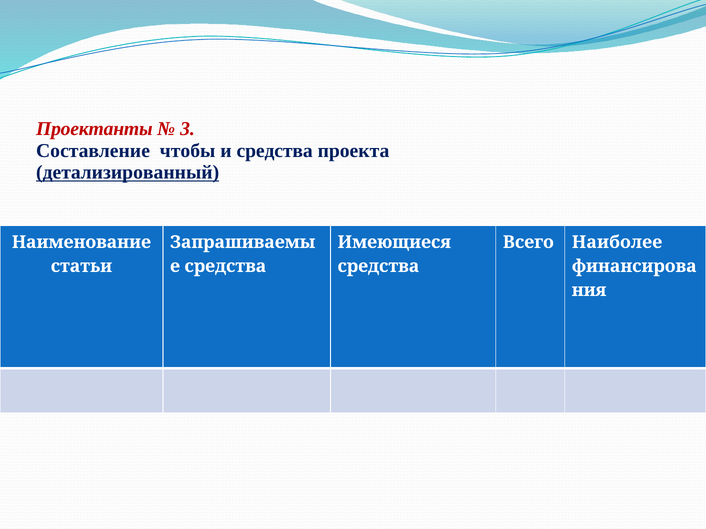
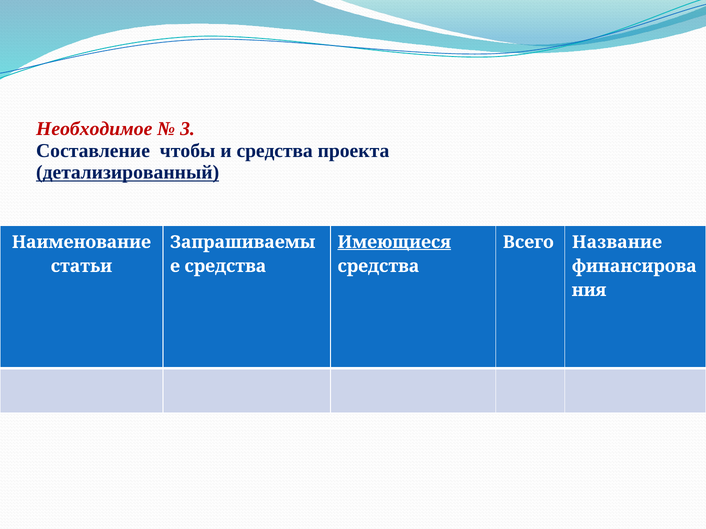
Проектанты: Проектанты -> Необходимое
Имеющиеся underline: none -> present
Наиболее: Наиболее -> Название
